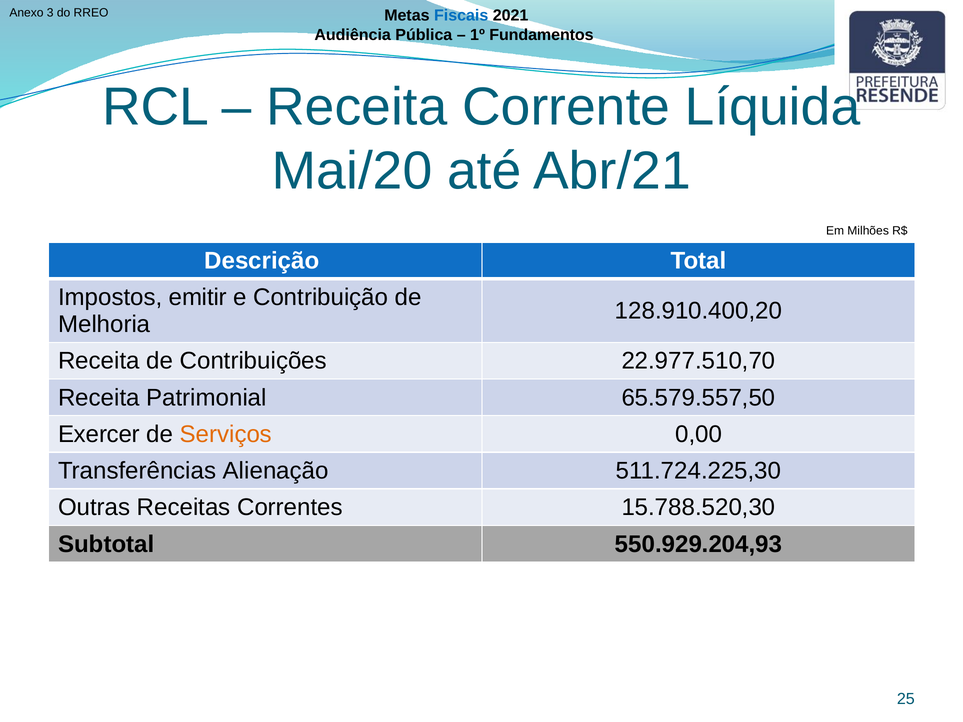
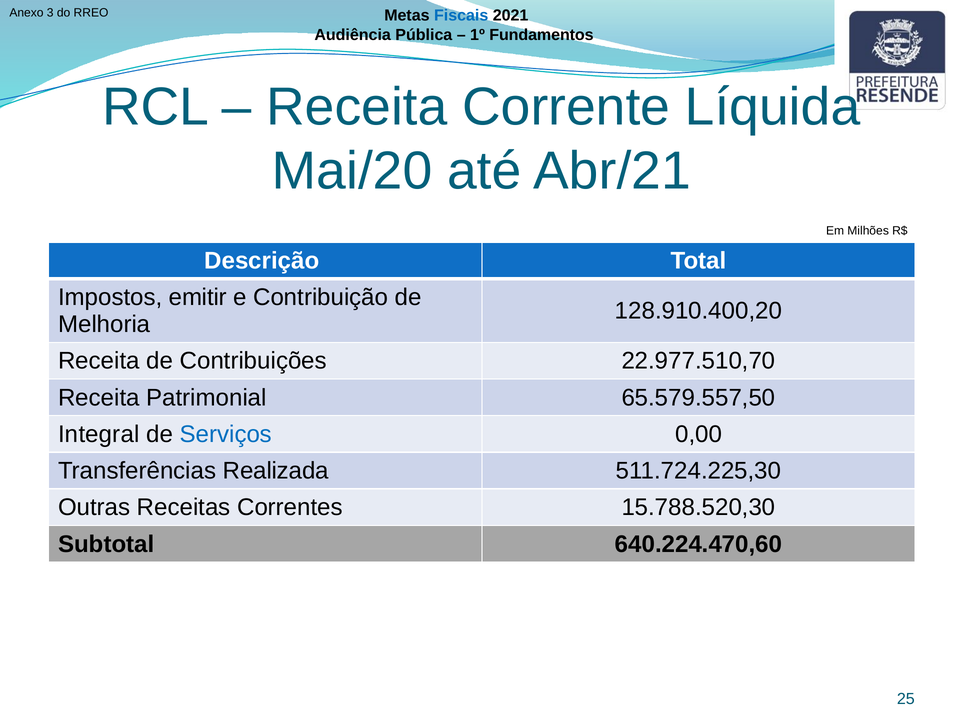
Exercer: Exercer -> Integral
Serviços colour: orange -> blue
Alienação: Alienação -> Realizada
550.929.204,93: 550.929.204,93 -> 640.224.470,60
